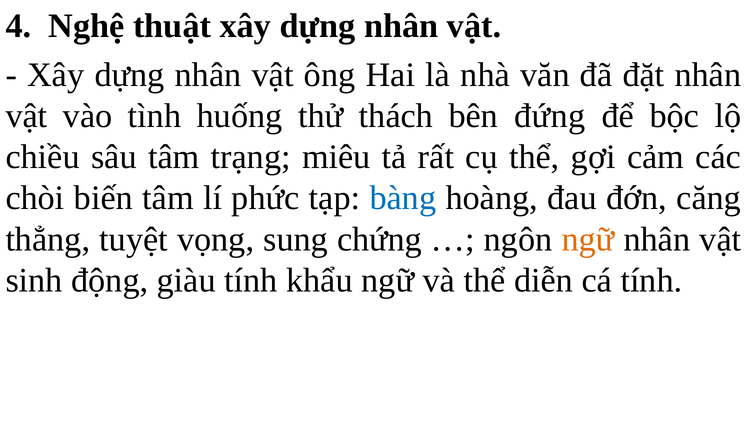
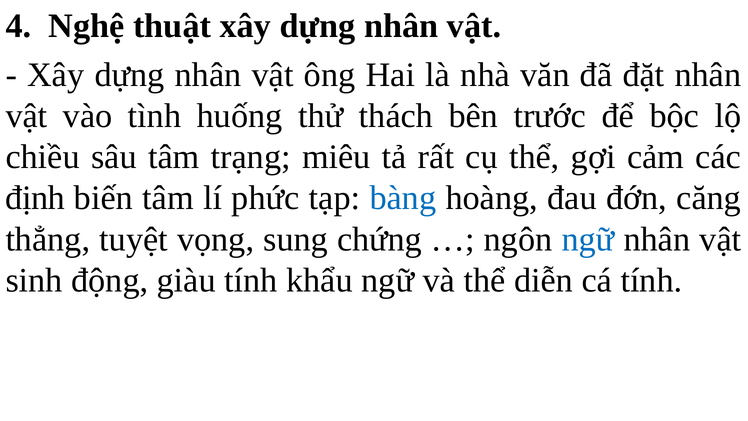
đứng: đứng -> trước
chòi: chòi -> định
ngữ at (588, 239) colour: orange -> blue
